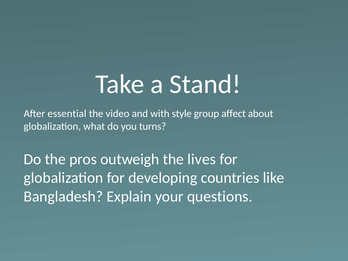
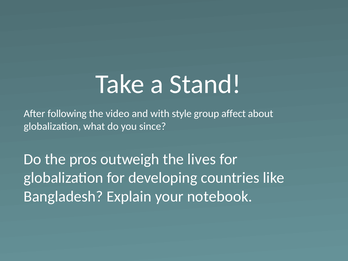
essential: essential -> following
turns: turns -> since
questions: questions -> notebook
